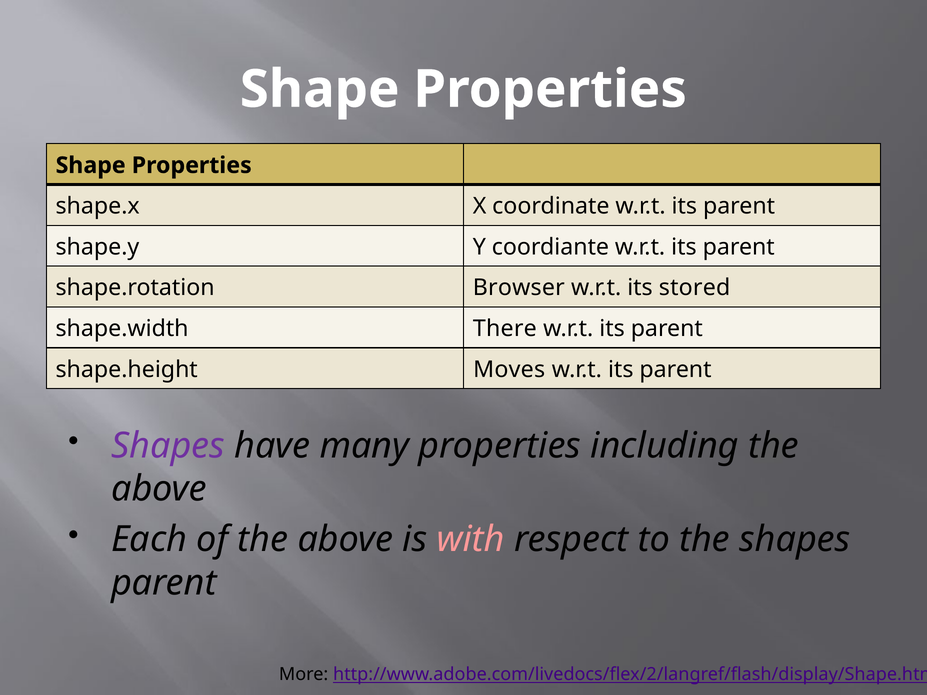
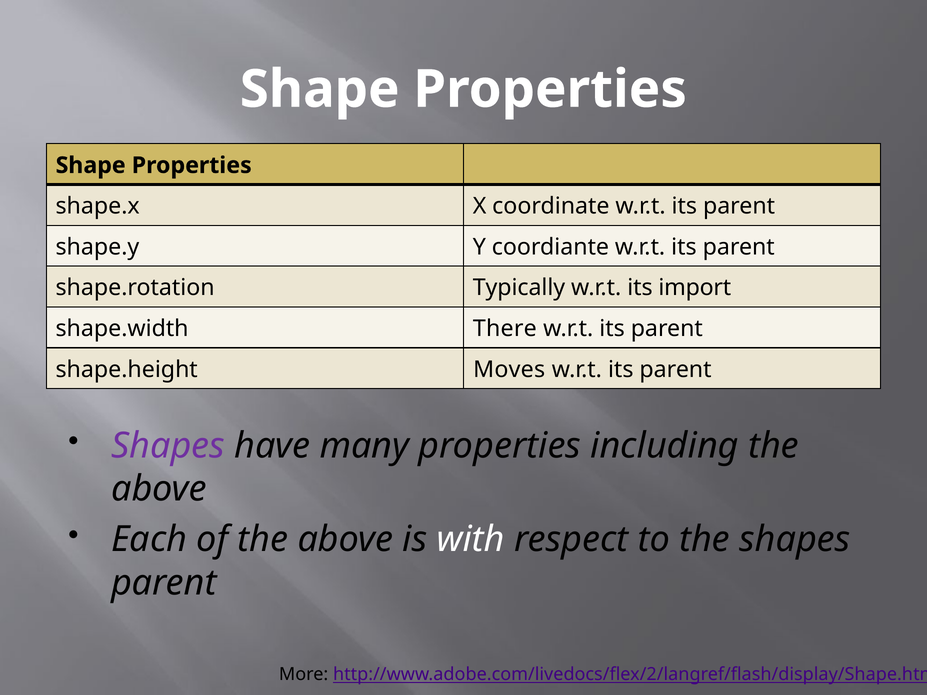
Browser: Browser -> Typically
stored: stored -> import
with colour: pink -> white
